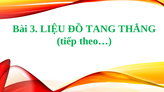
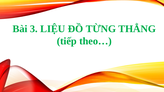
TANG: TANG -> TỪNG
